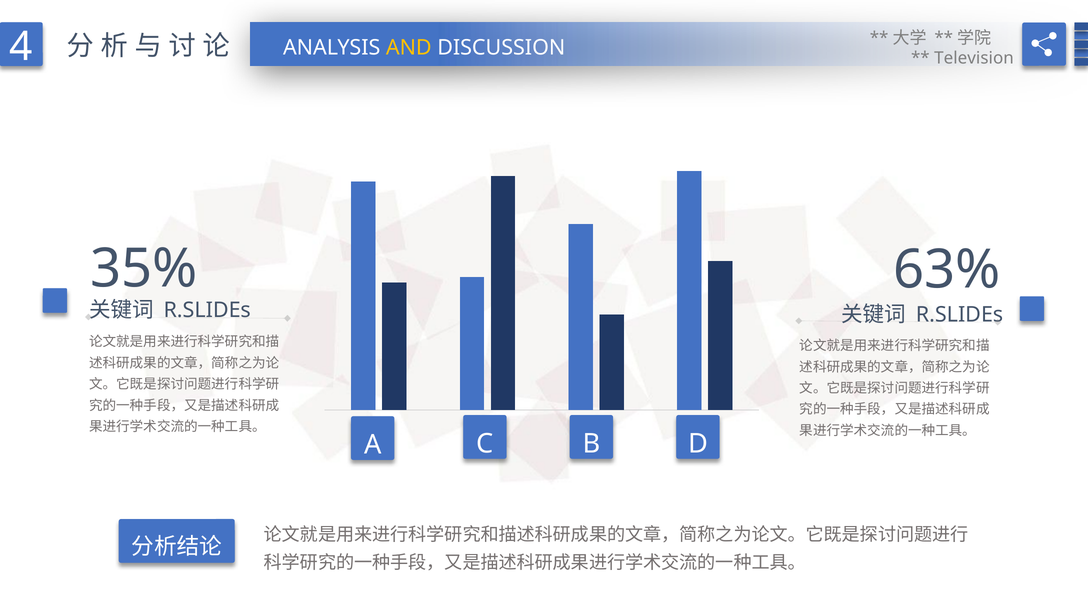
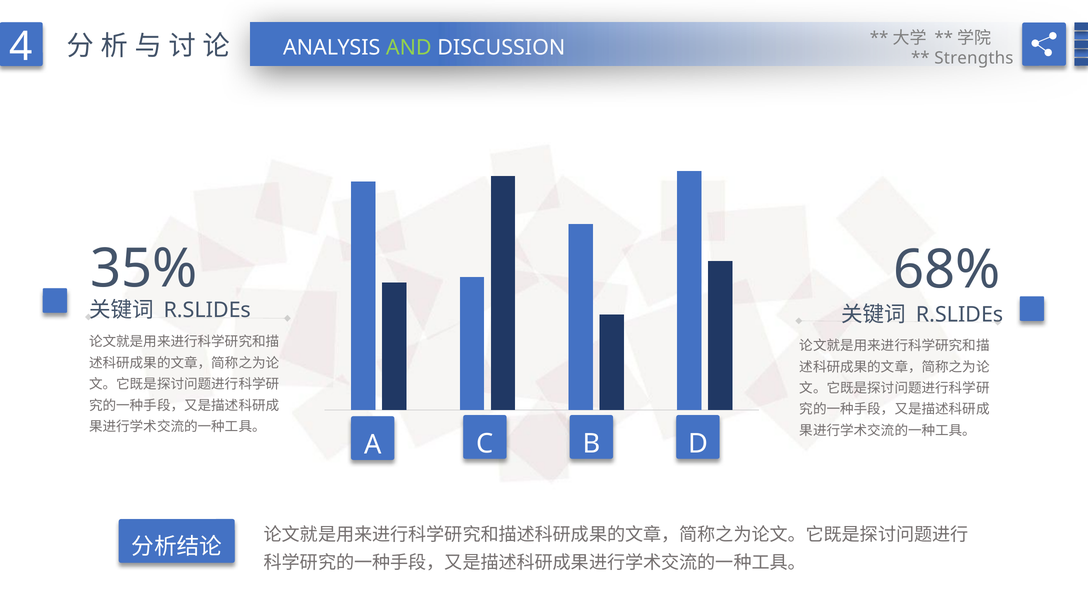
AND colour: yellow -> light green
Television: Television -> Strengths
63%: 63% -> 68%
